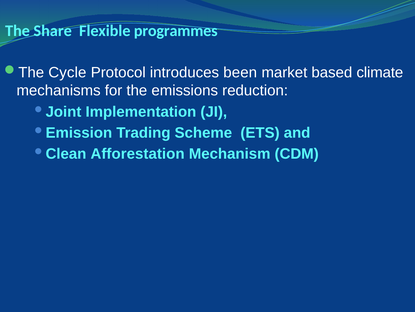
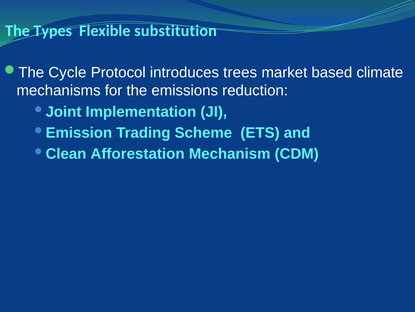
Share: Share -> Types
programmes: programmes -> substitution
been: been -> trees
